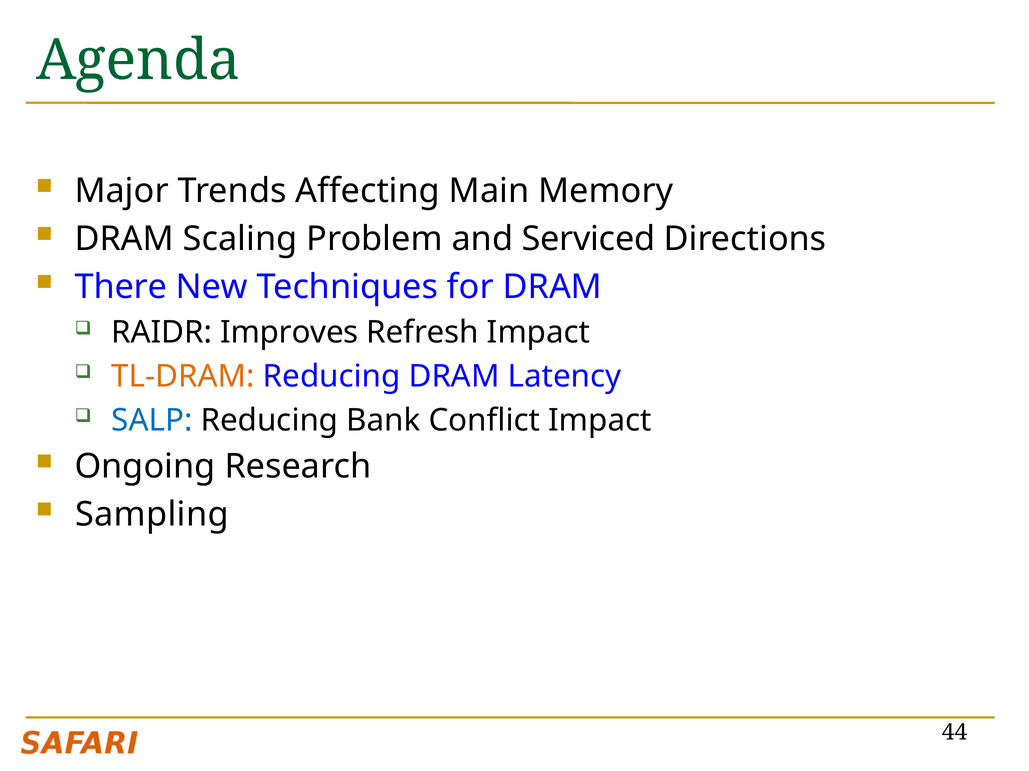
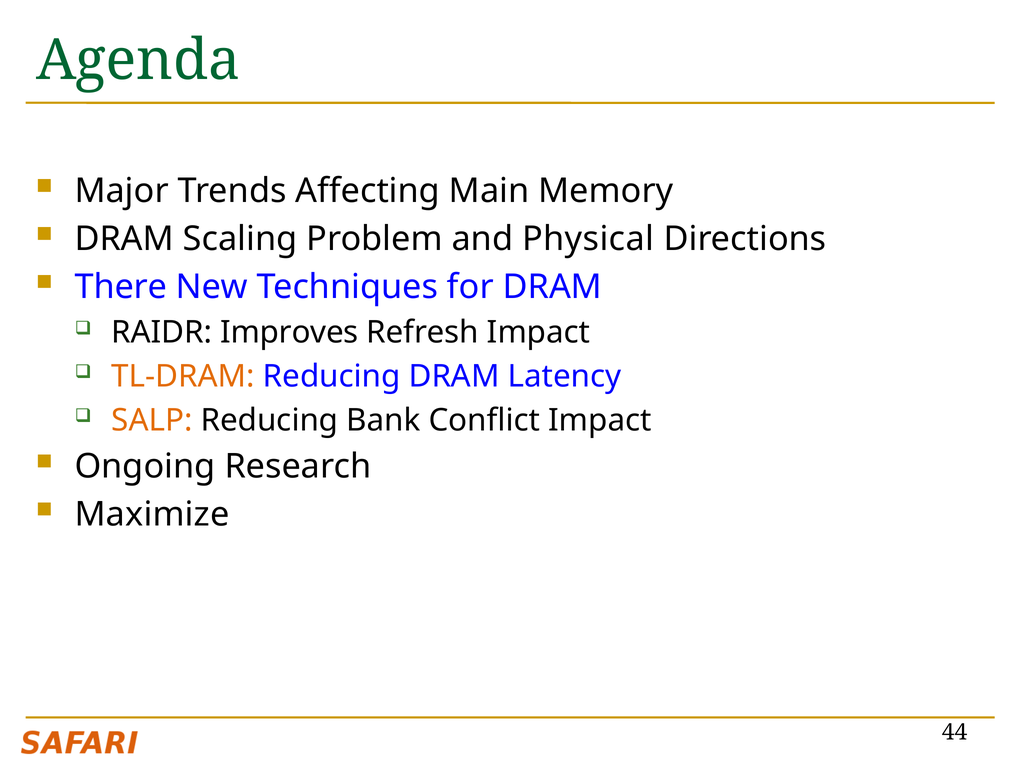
Serviced: Serviced -> Physical
SALP colour: blue -> orange
Sampling: Sampling -> Maximize
